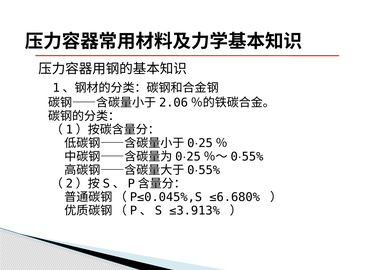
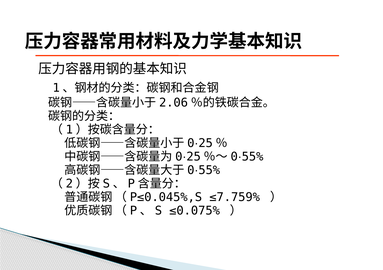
≤6.680%: ≤6.680% -> ≤7.759%
≤3.913%: ≤3.913% -> ≤0.075%
